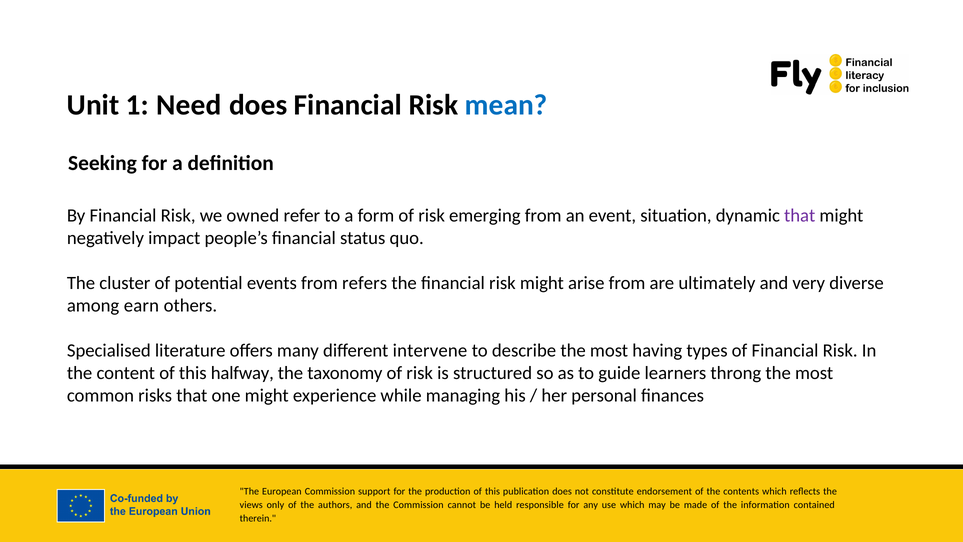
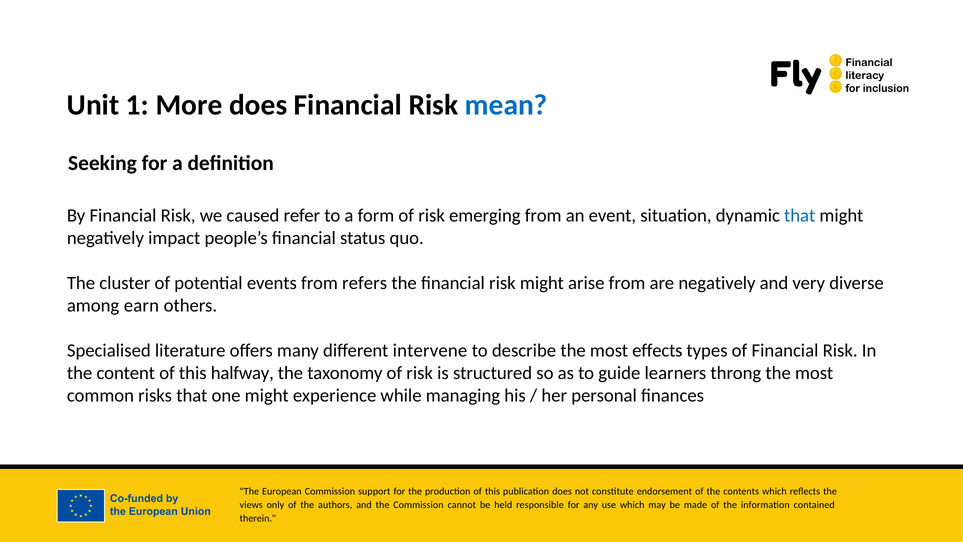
Need: Need -> More
owned: owned -> caused
that at (800, 215) colour: purple -> blue
are ultimately: ultimately -> negatively
having: having -> effects
